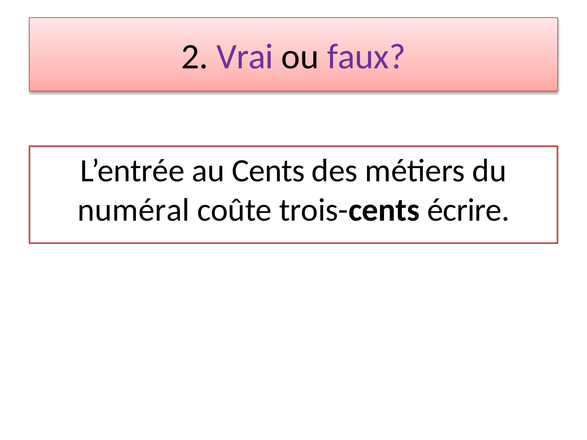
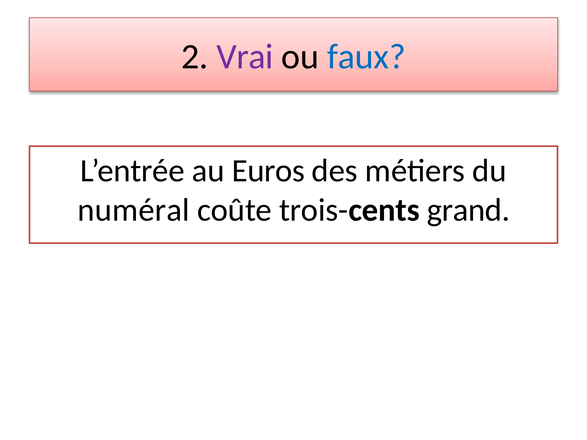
faux colour: purple -> blue
Cents: Cents -> Euros
écrire: écrire -> grand
